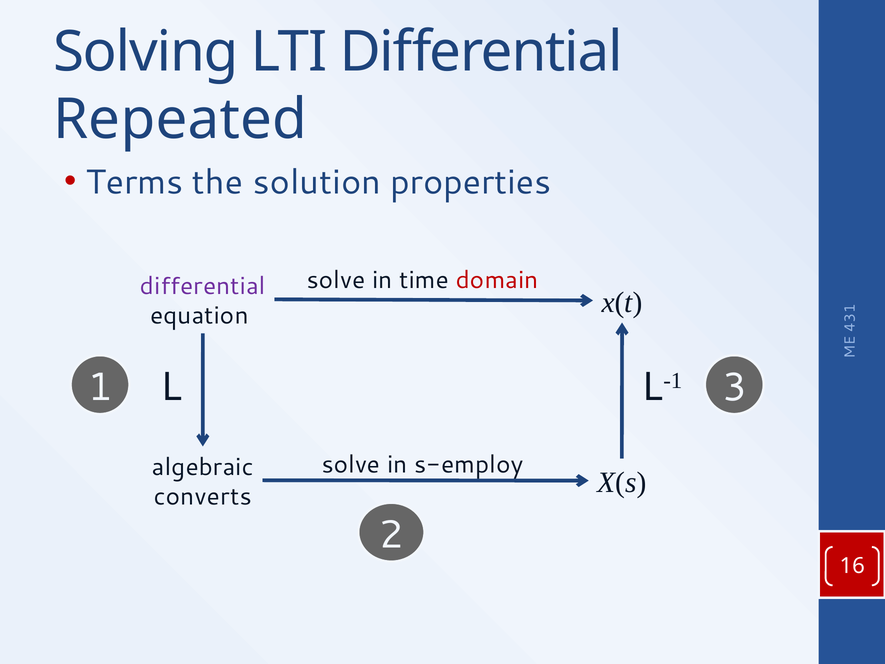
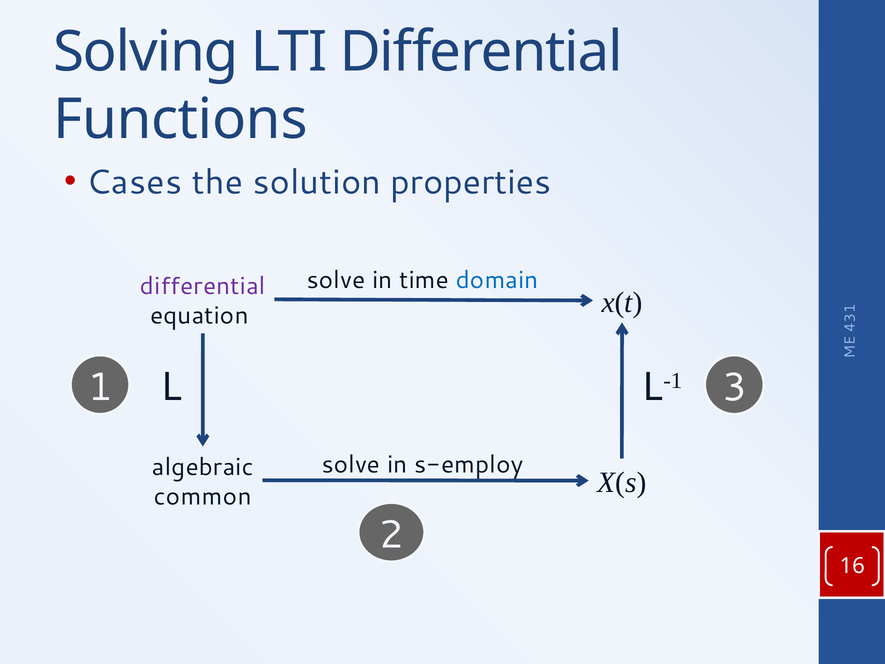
Repeated: Repeated -> Functions
Terms: Terms -> Cases
domain colour: red -> blue
converts: converts -> common
